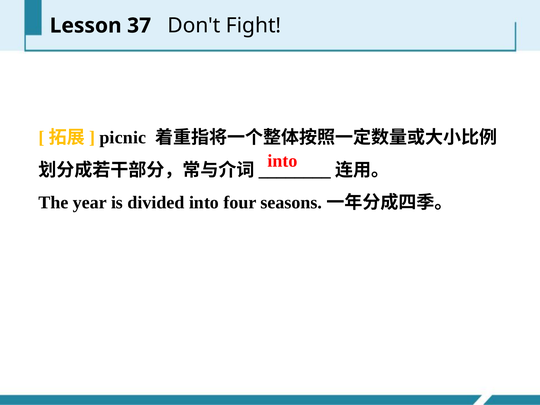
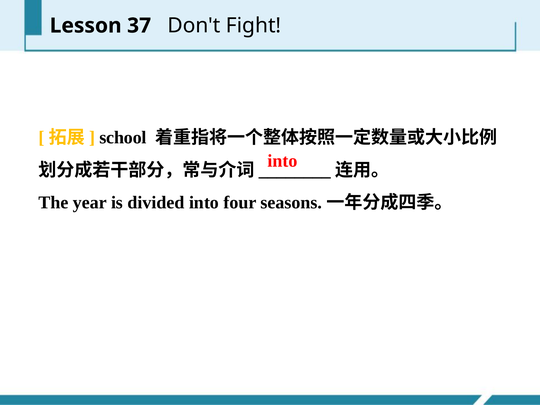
picnic: picnic -> school
